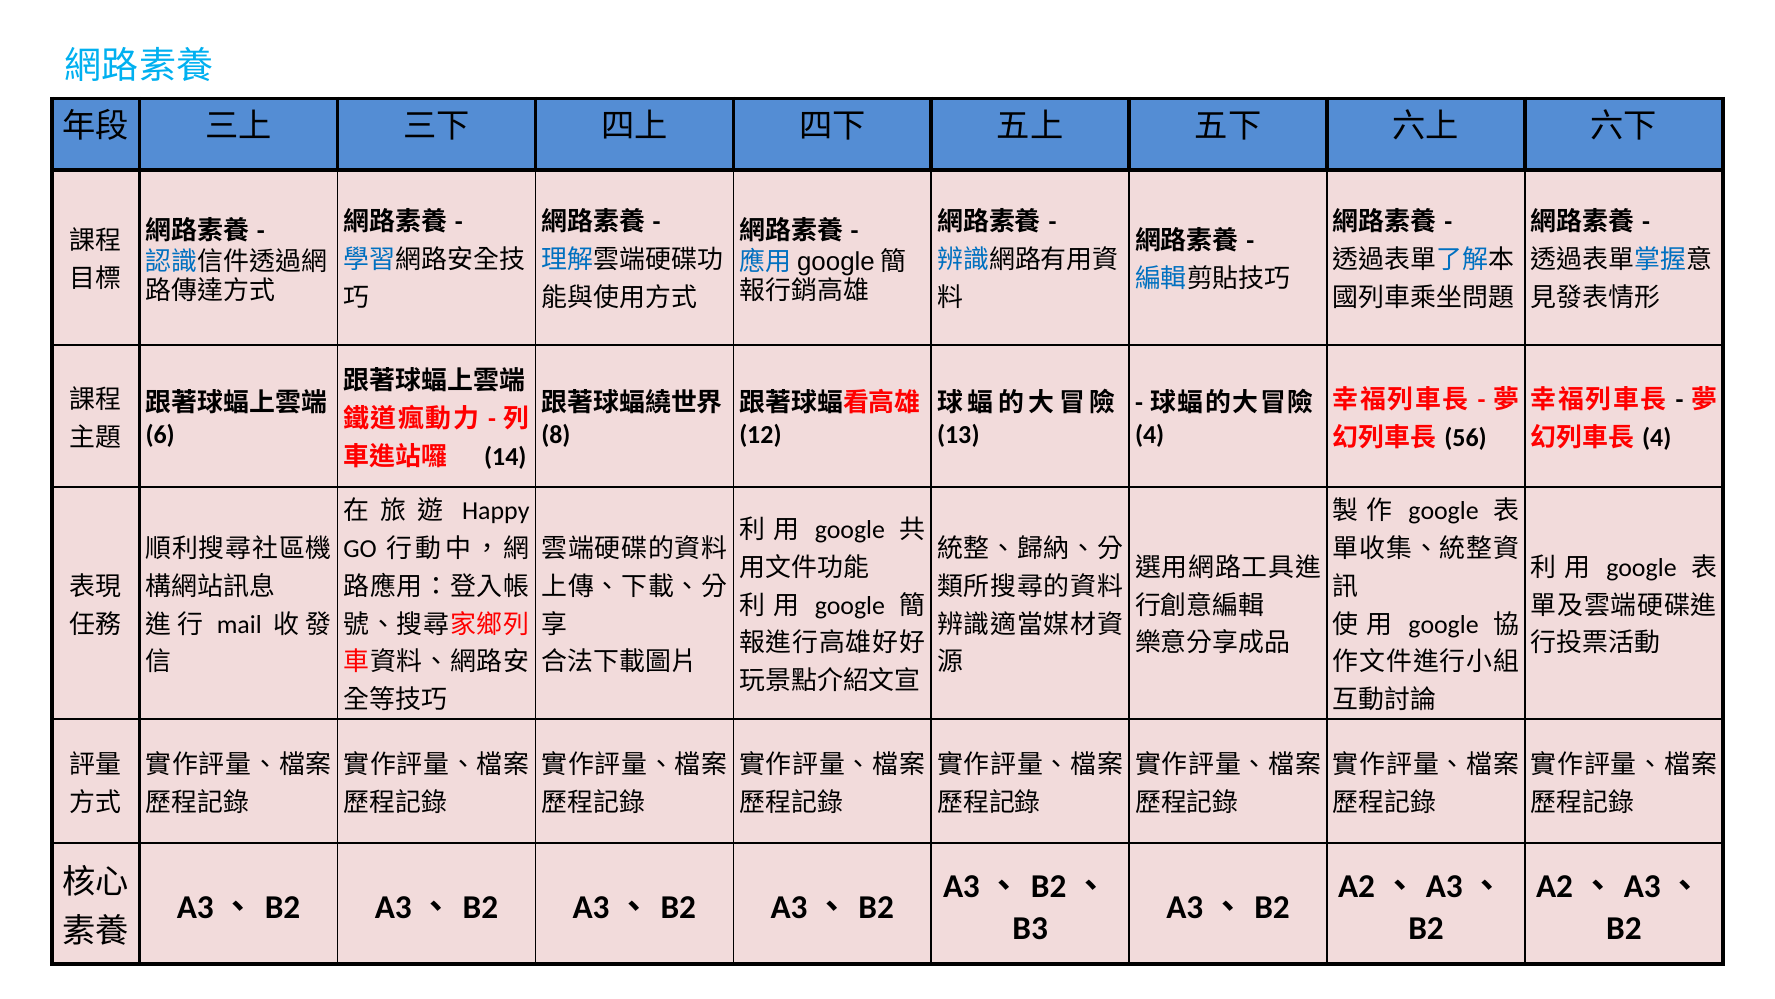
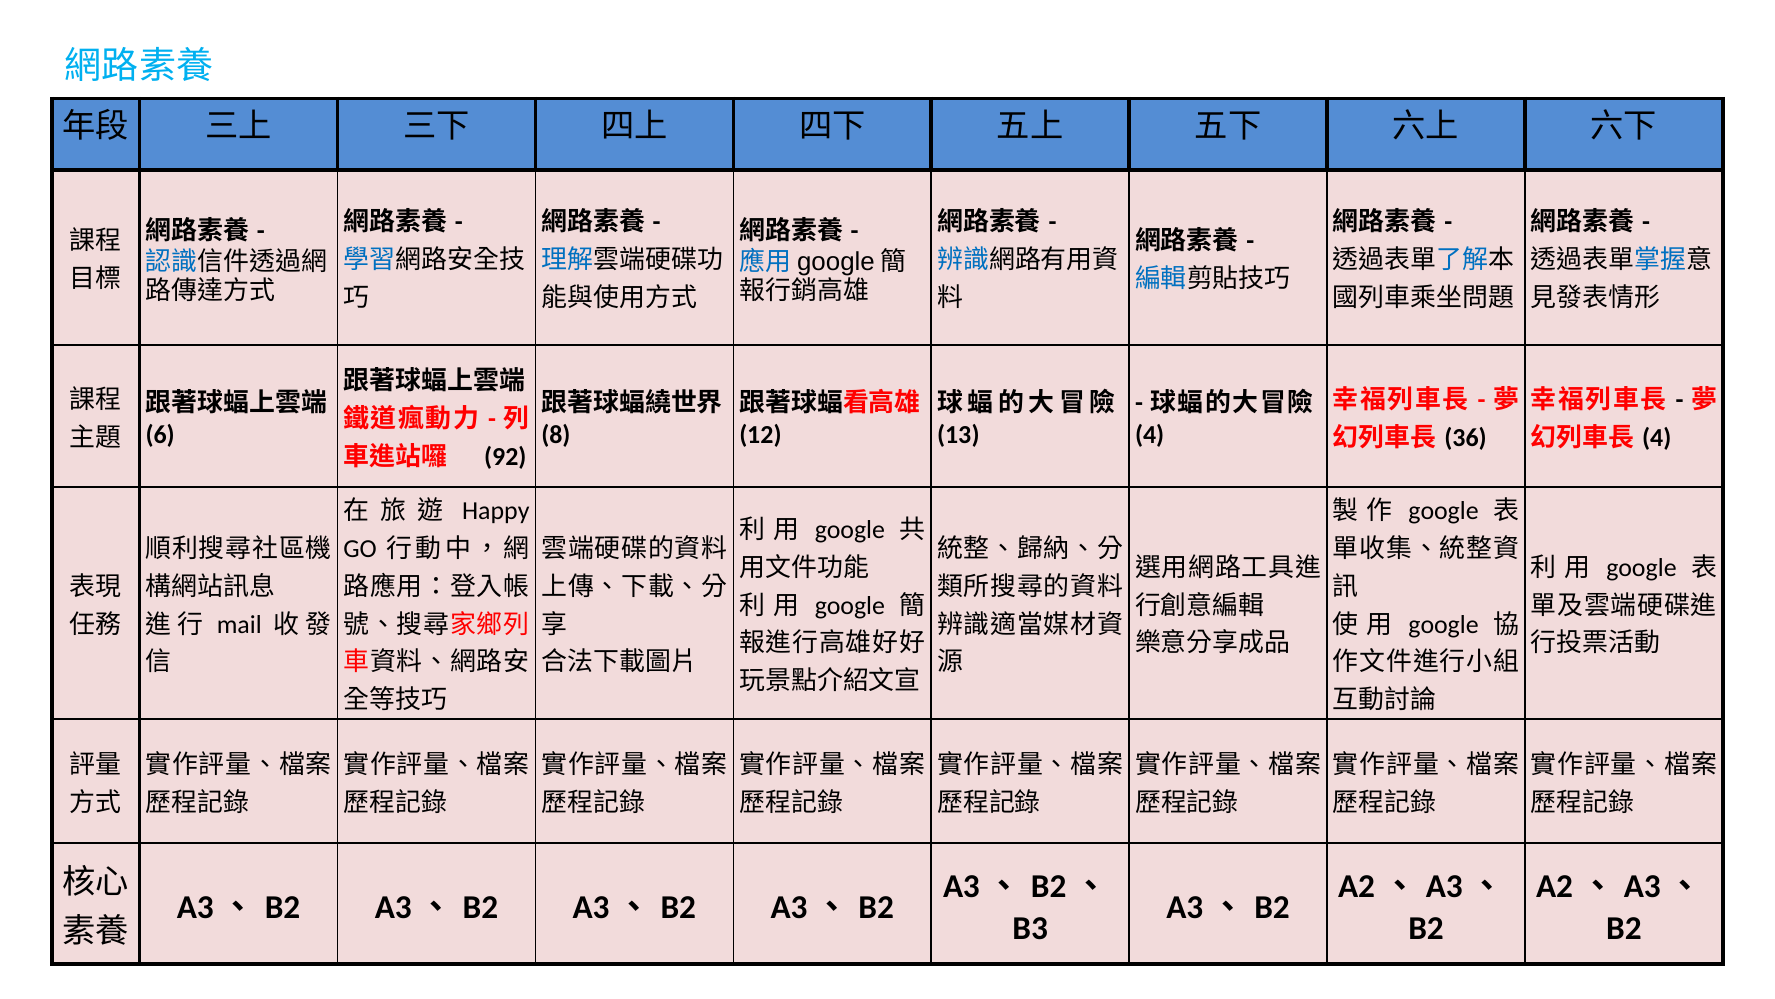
56: 56 -> 36
14: 14 -> 92
